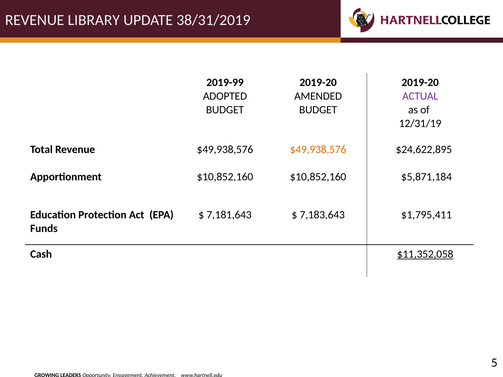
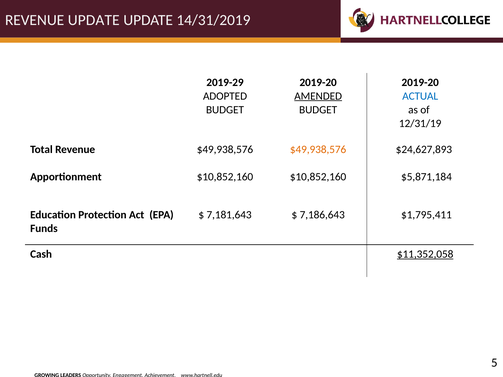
REVENUE LIBRARY: LIBRARY -> UPDATE
38/31/2019: 38/31/2019 -> 14/31/2019
2019-99: 2019-99 -> 2019-29
AMENDED underline: none -> present
ACTUAL colour: purple -> blue
$24,622,895: $24,622,895 -> $24,627,893
7,183,643: 7,183,643 -> 7,186,643
